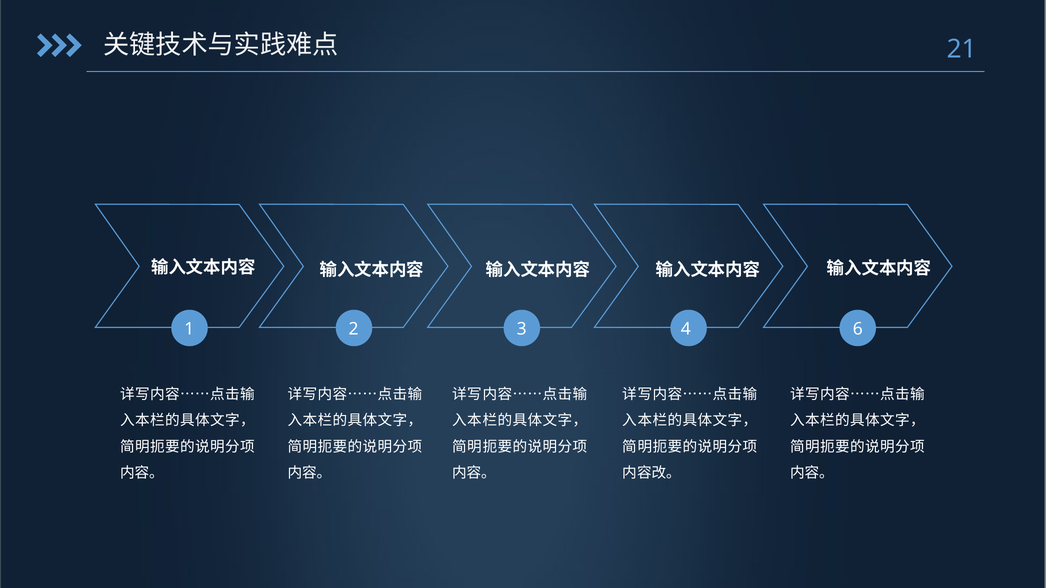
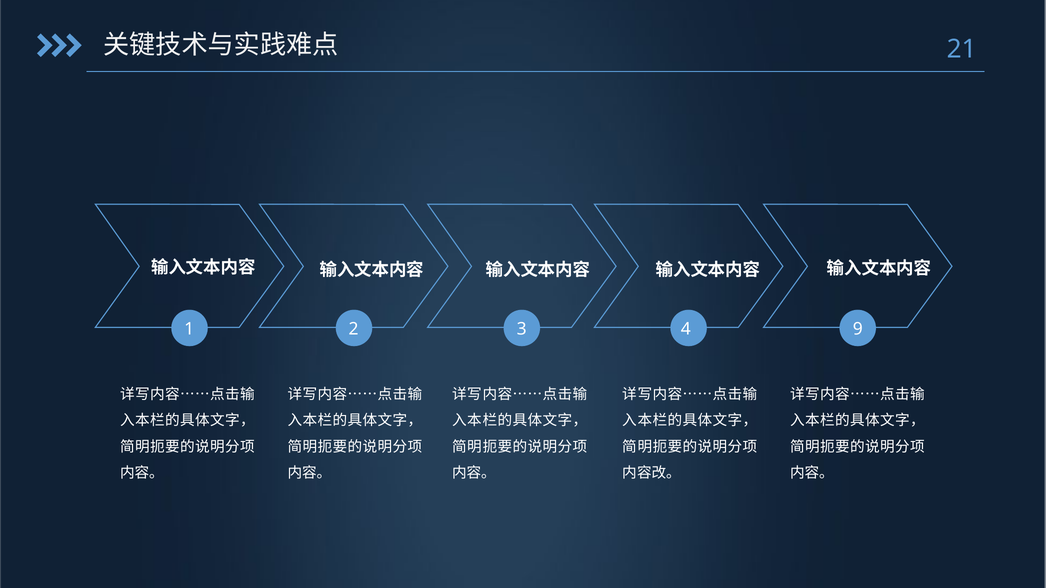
6: 6 -> 9
